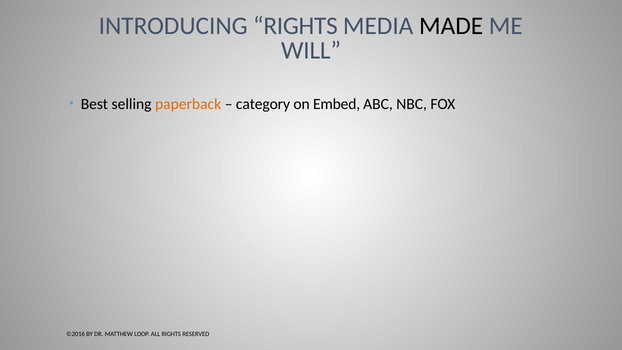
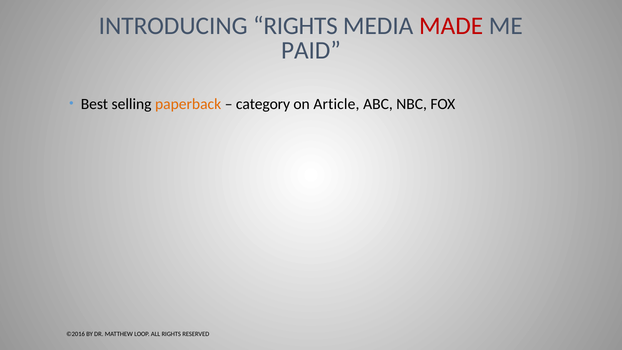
MADE colour: black -> red
WILL: WILL -> PAID
Embed: Embed -> Article
